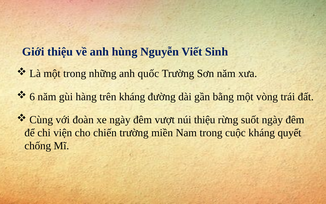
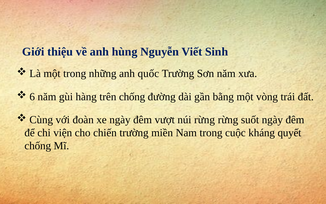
trên kháng: kháng -> chống
núi thiệu: thiệu -> rừng
